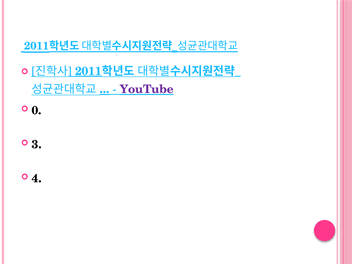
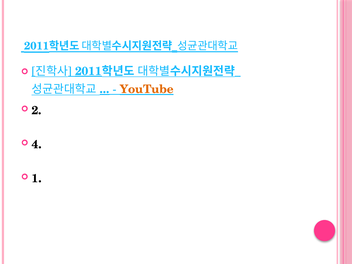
YouTube colour: purple -> orange
0: 0 -> 2
3: 3 -> 4
4: 4 -> 1
